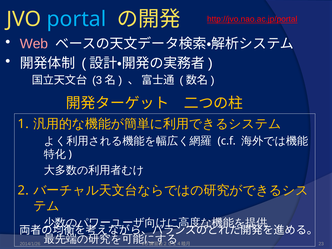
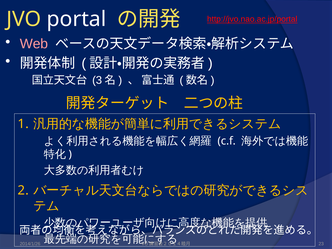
portal colour: light blue -> white
